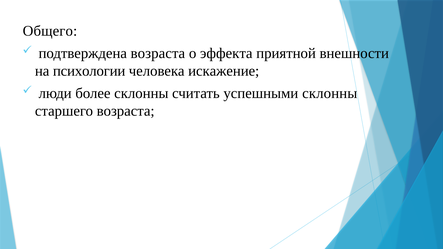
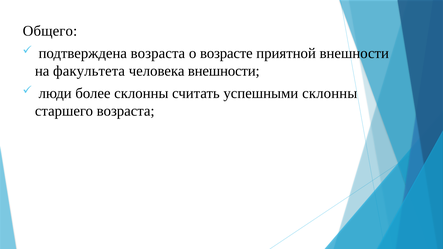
эффекта: эффекта -> возрасте
психологии: психологии -> факультета
человека искажение: искажение -> внешности
